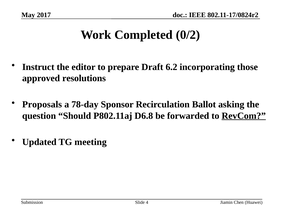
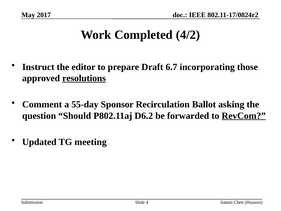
0/2: 0/2 -> 4/2
6.2: 6.2 -> 6.7
resolutions underline: none -> present
Proposals: Proposals -> Comment
78-day: 78-day -> 55-day
D6.8: D6.8 -> D6.2
